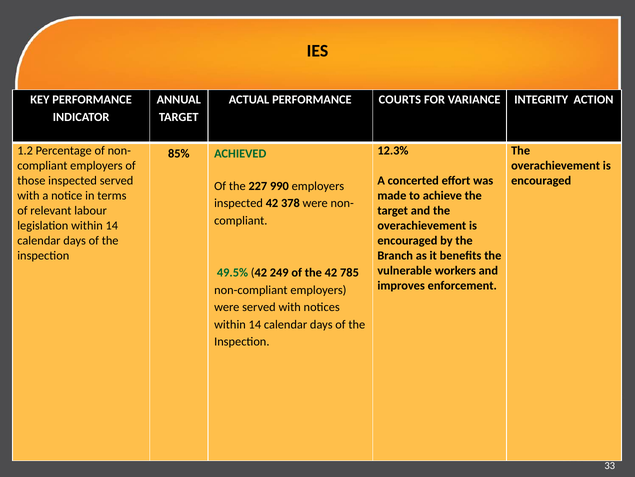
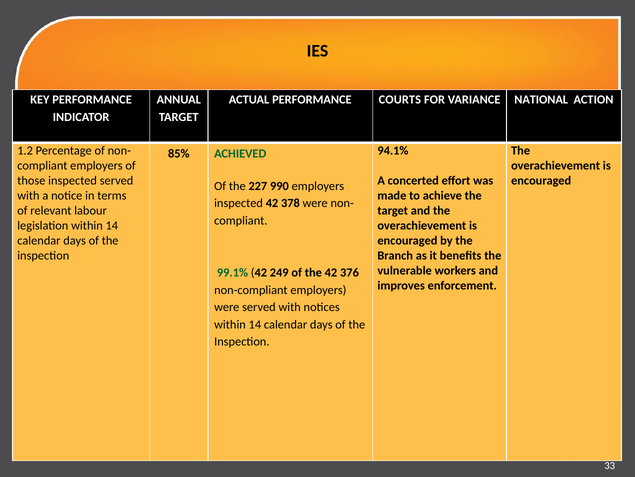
INTEGRITY: INTEGRITY -> NATIONAL
12.3%: 12.3% -> 94.1%
49.5%: 49.5% -> 99.1%
785: 785 -> 376
